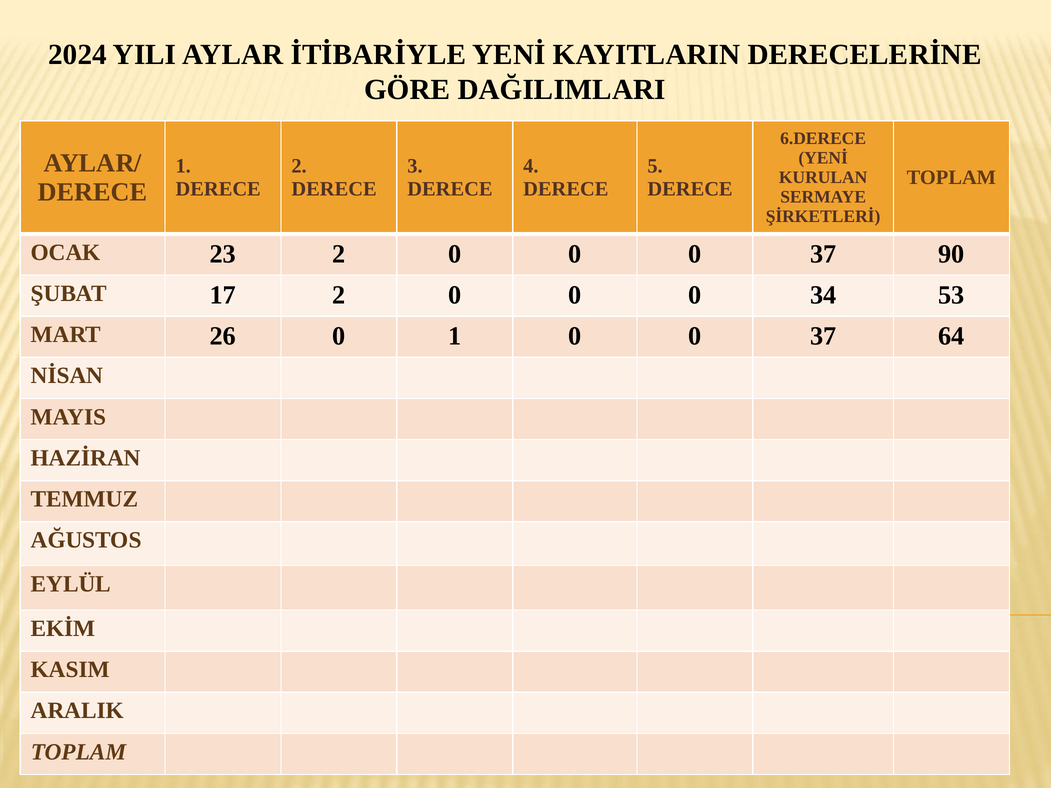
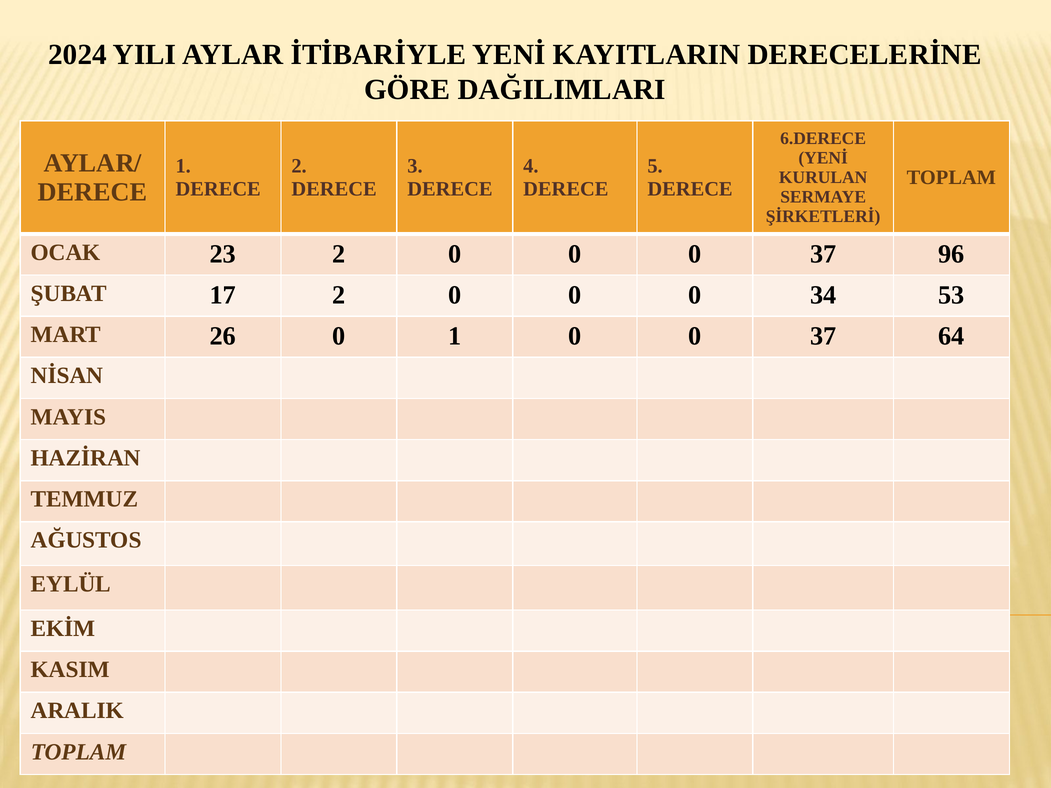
90: 90 -> 96
